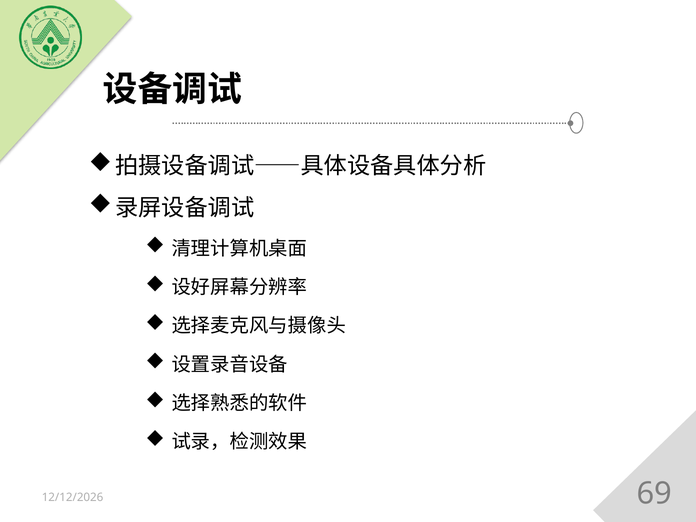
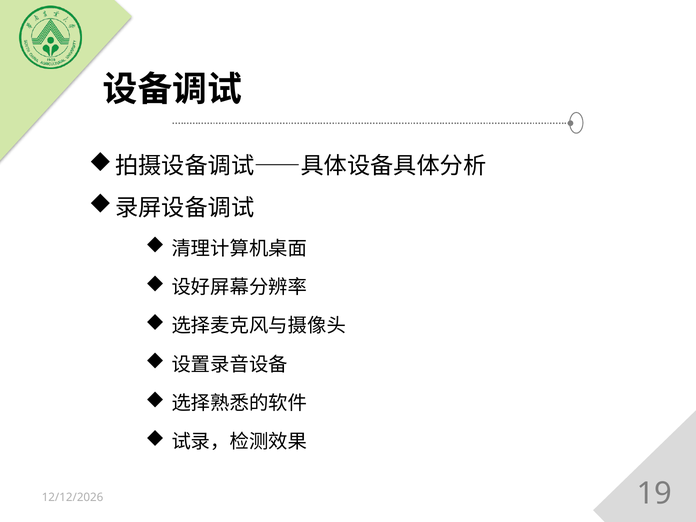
69: 69 -> 19
